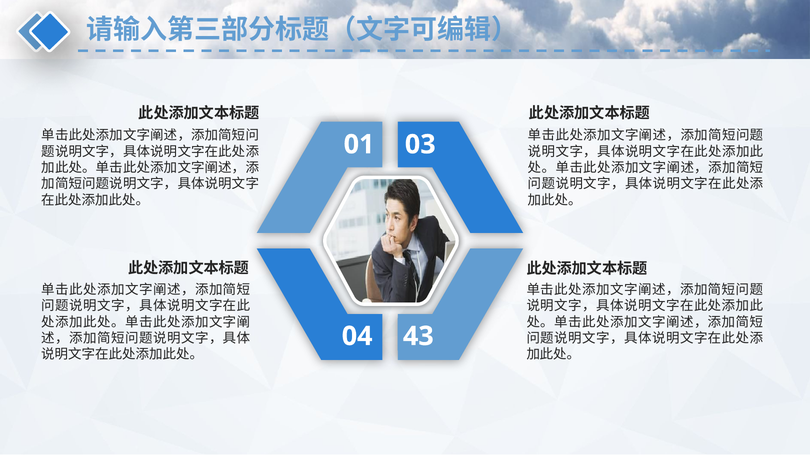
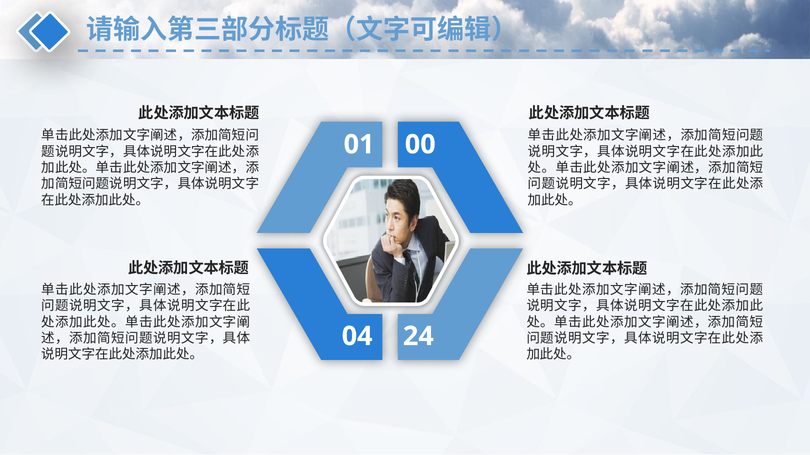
03: 03 -> 00
43: 43 -> 24
